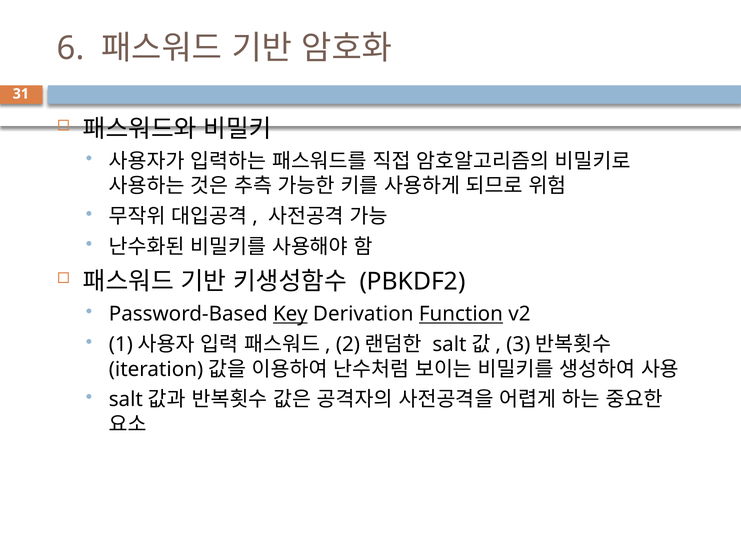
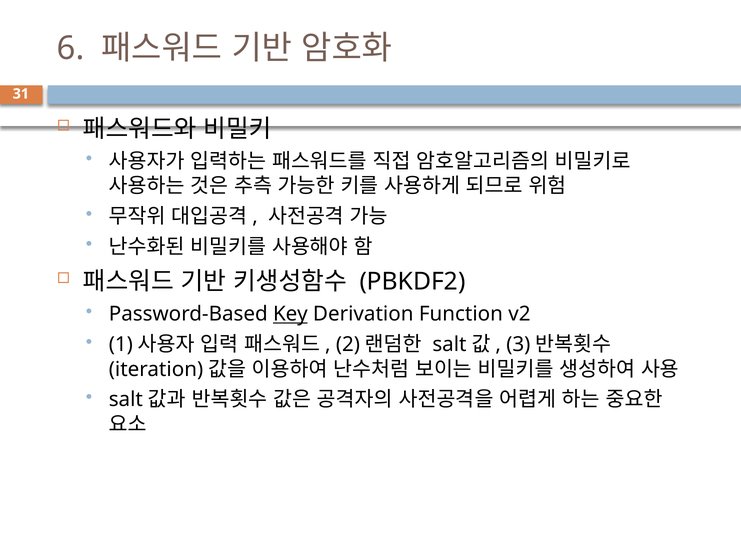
Function underline: present -> none
